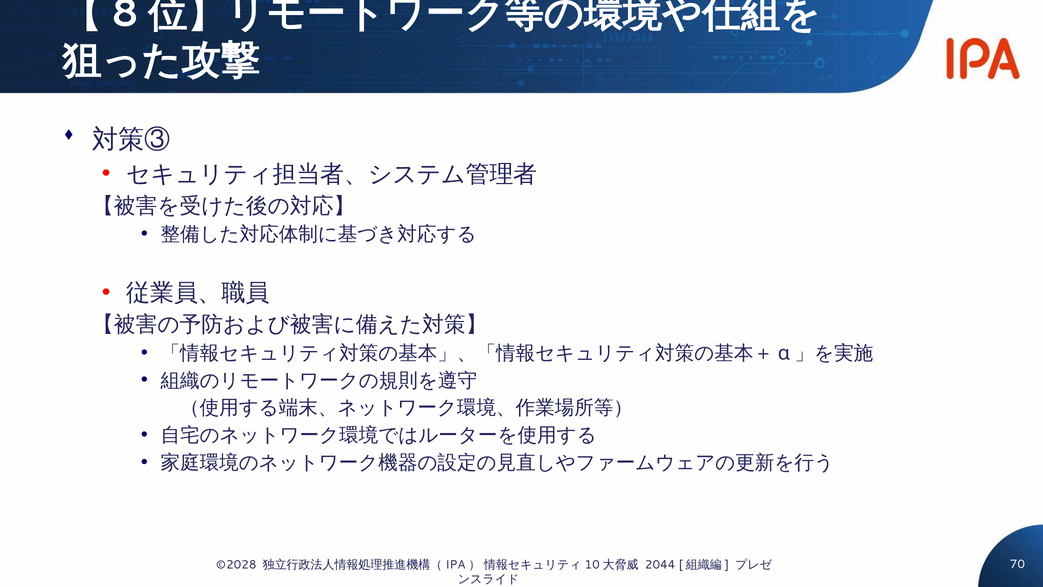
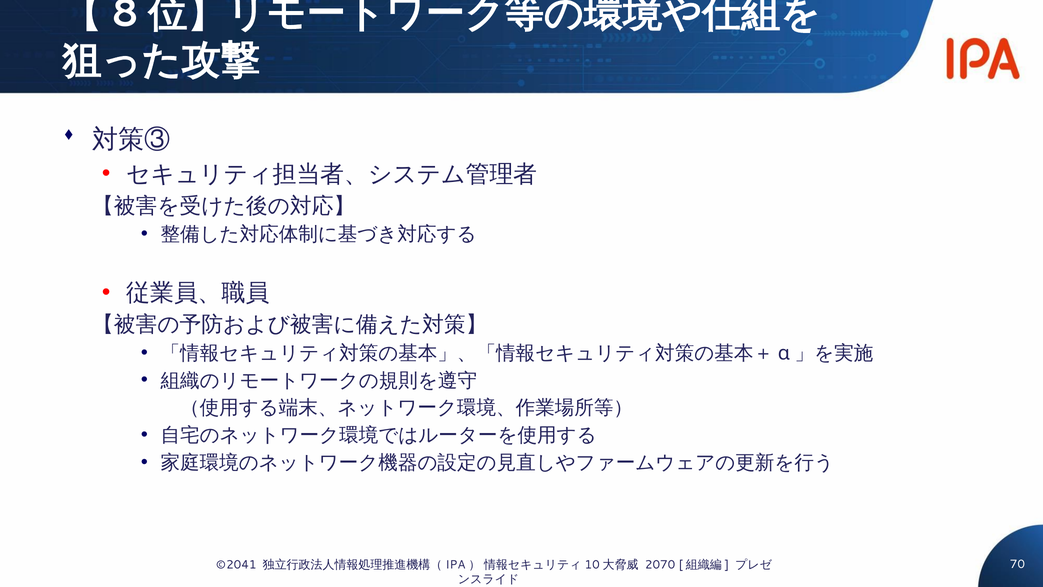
©2028: ©2028 -> ©2041
2044: 2044 -> 2070
